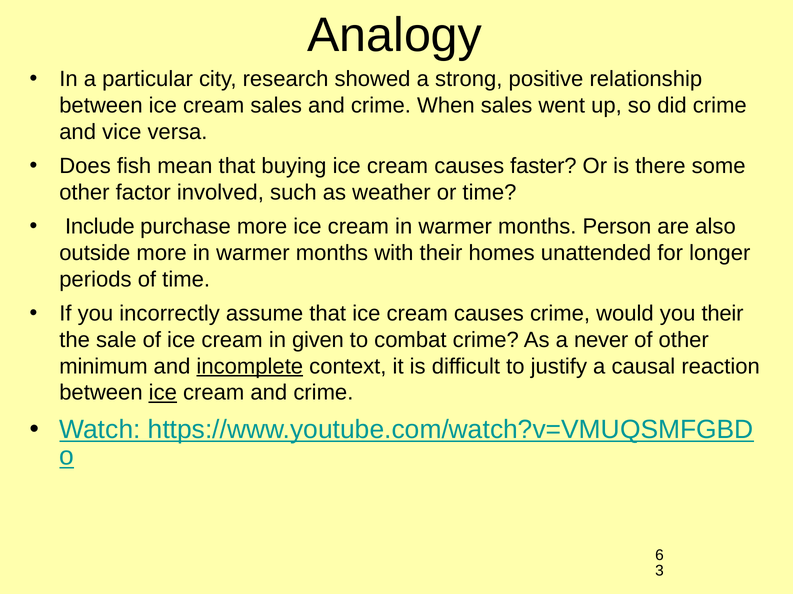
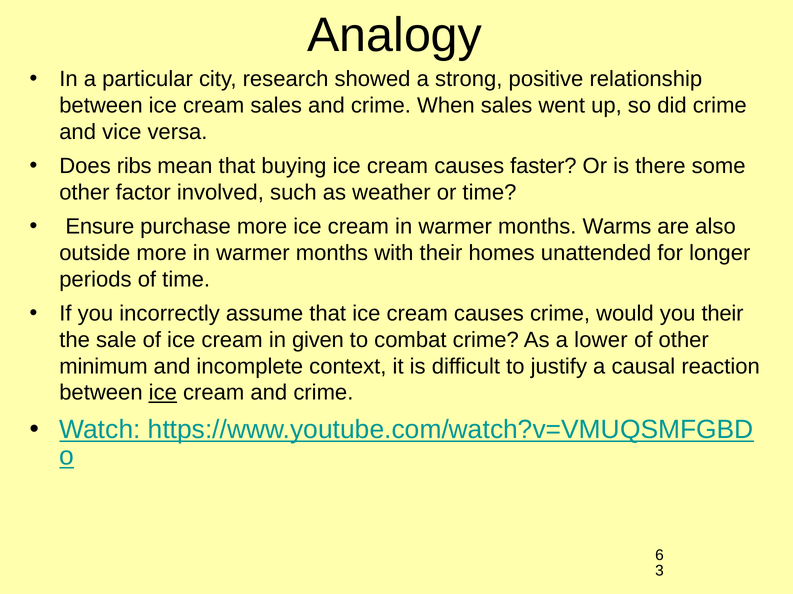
fish: fish -> ribs
Include: Include -> Ensure
Person: Person -> Warms
never: never -> lower
incomplete underline: present -> none
